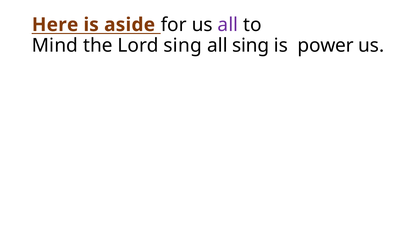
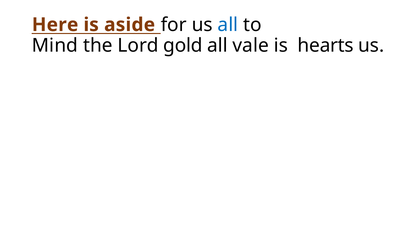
all at (228, 25) colour: purple -> blue
Lord sing: sing -> gold
all sing: sing -> vale
power: power -> hearts
